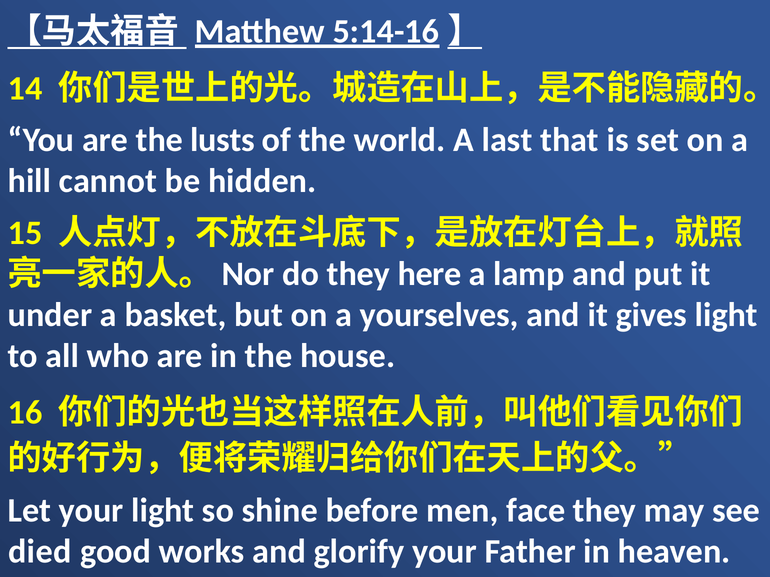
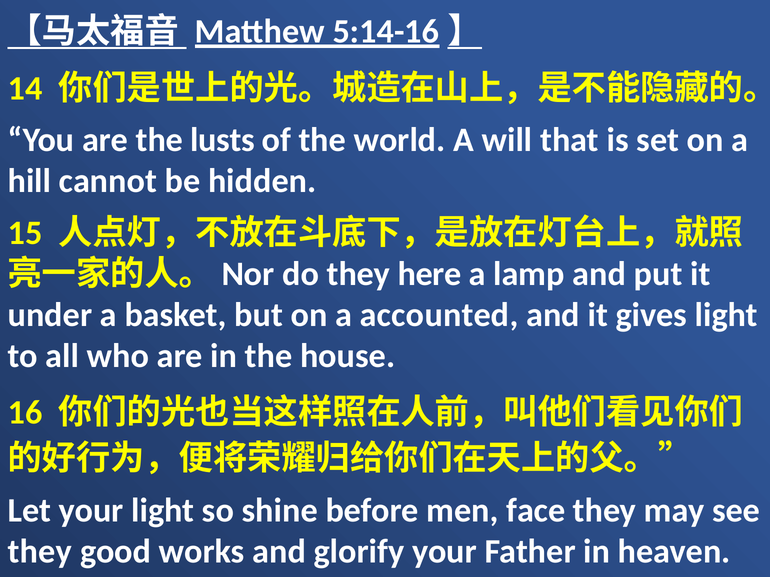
last: last -> will
yourselves: yourselves -> accounted
died at (40, 552): died -> they
